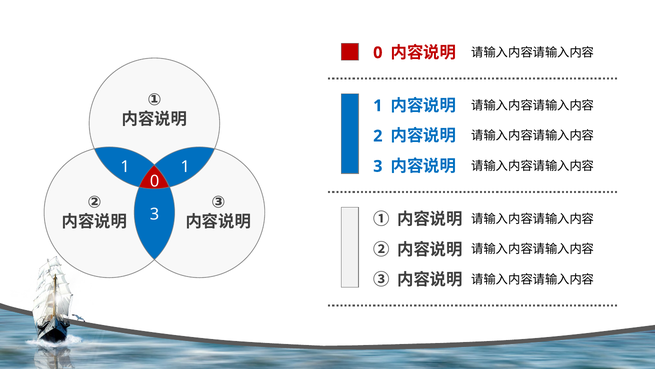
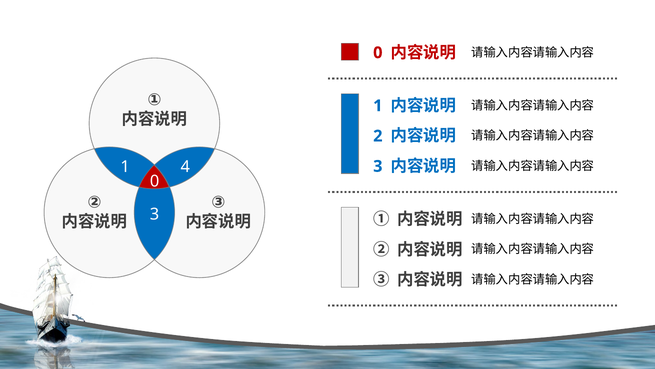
1 1: 1 -> 4
